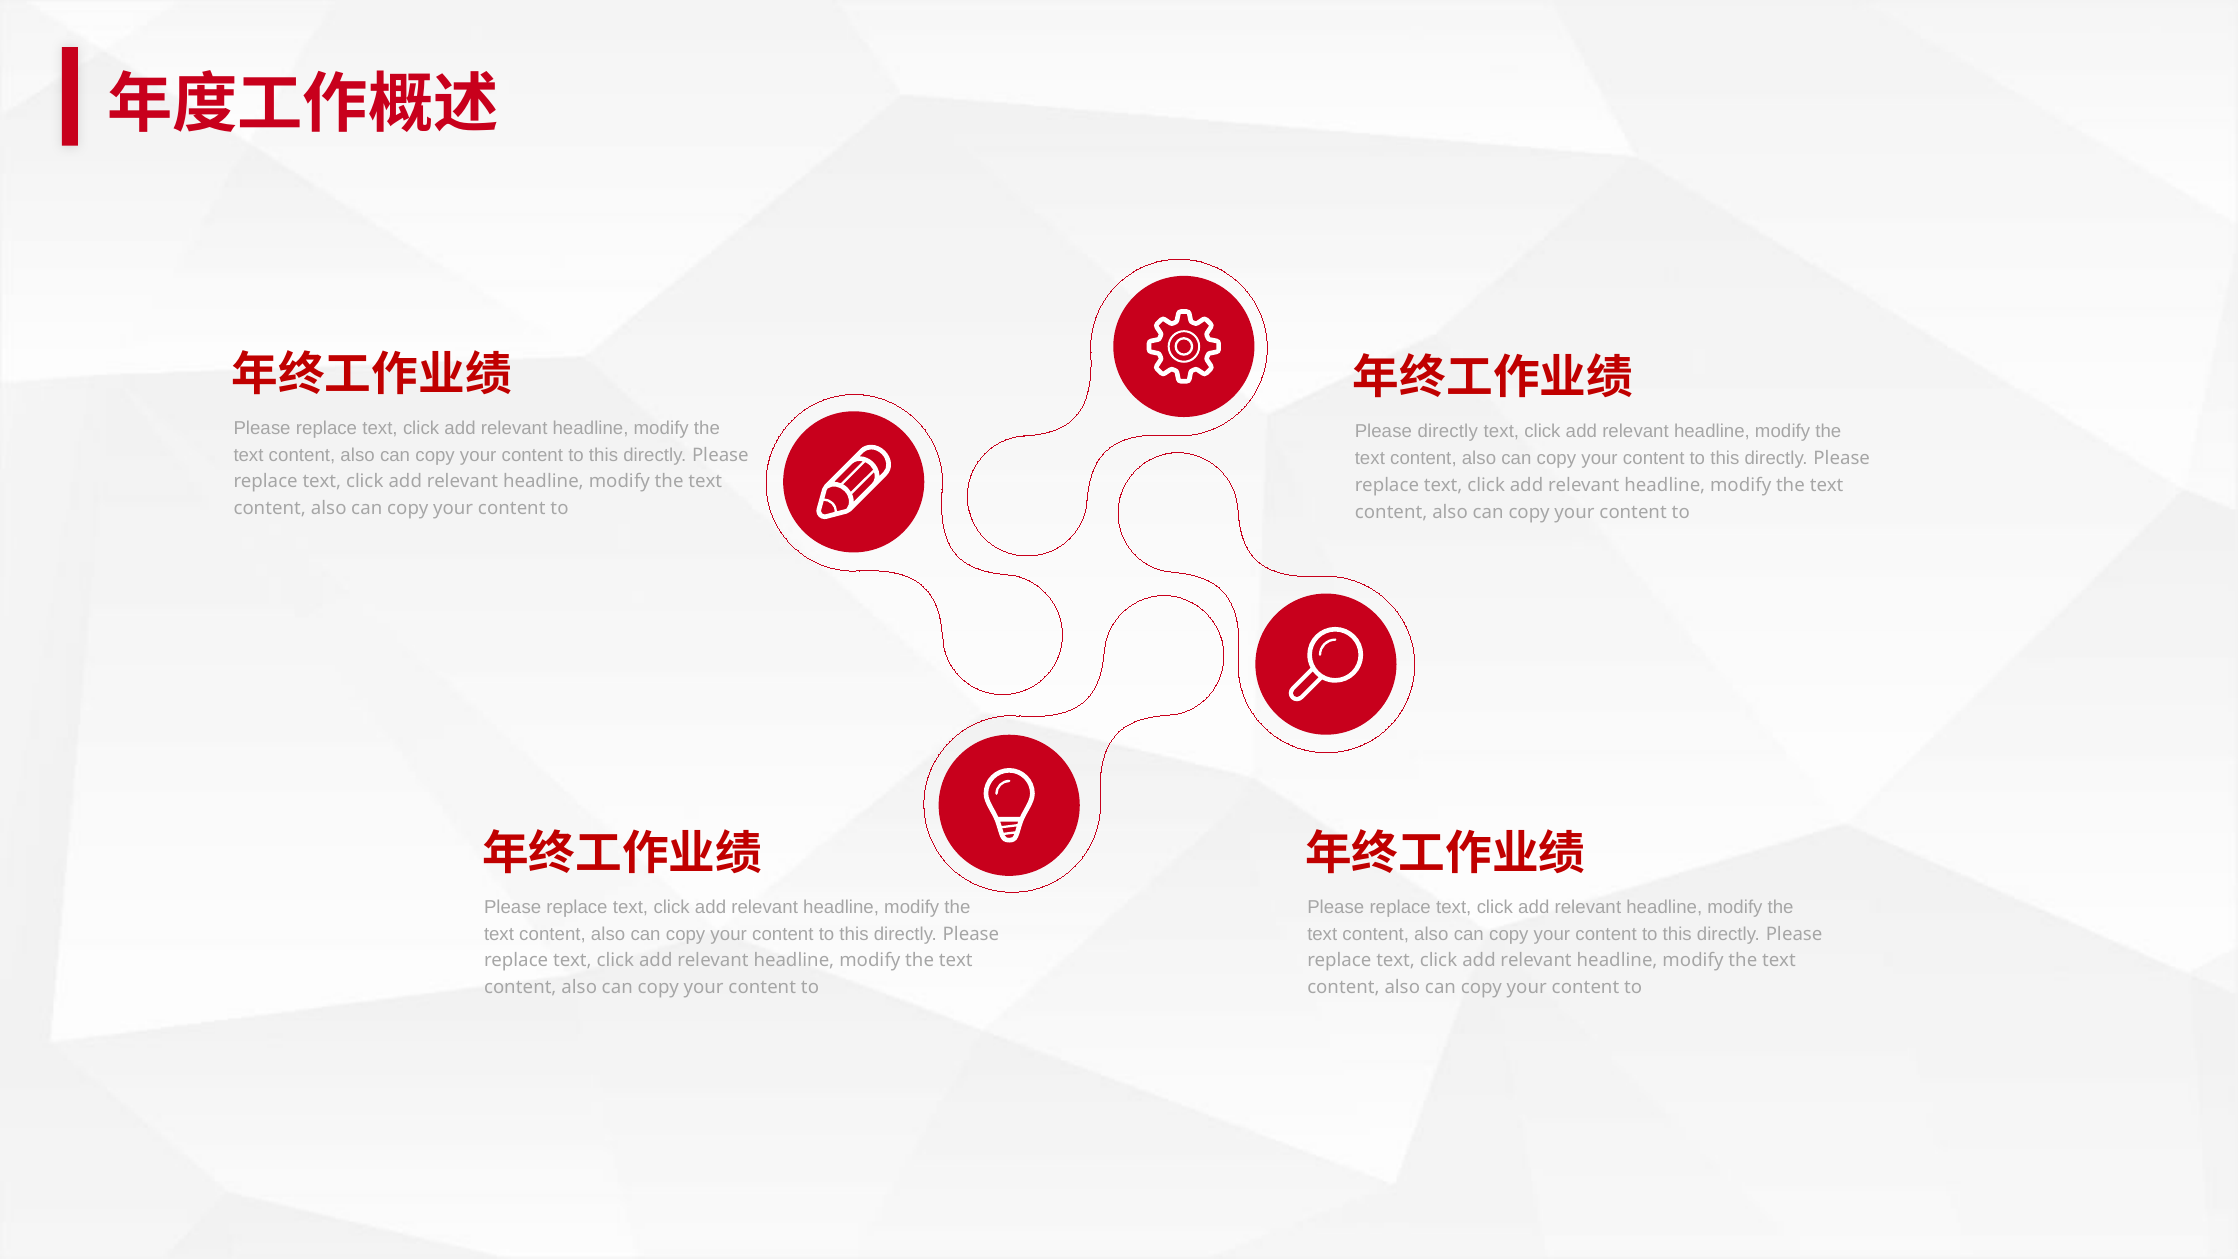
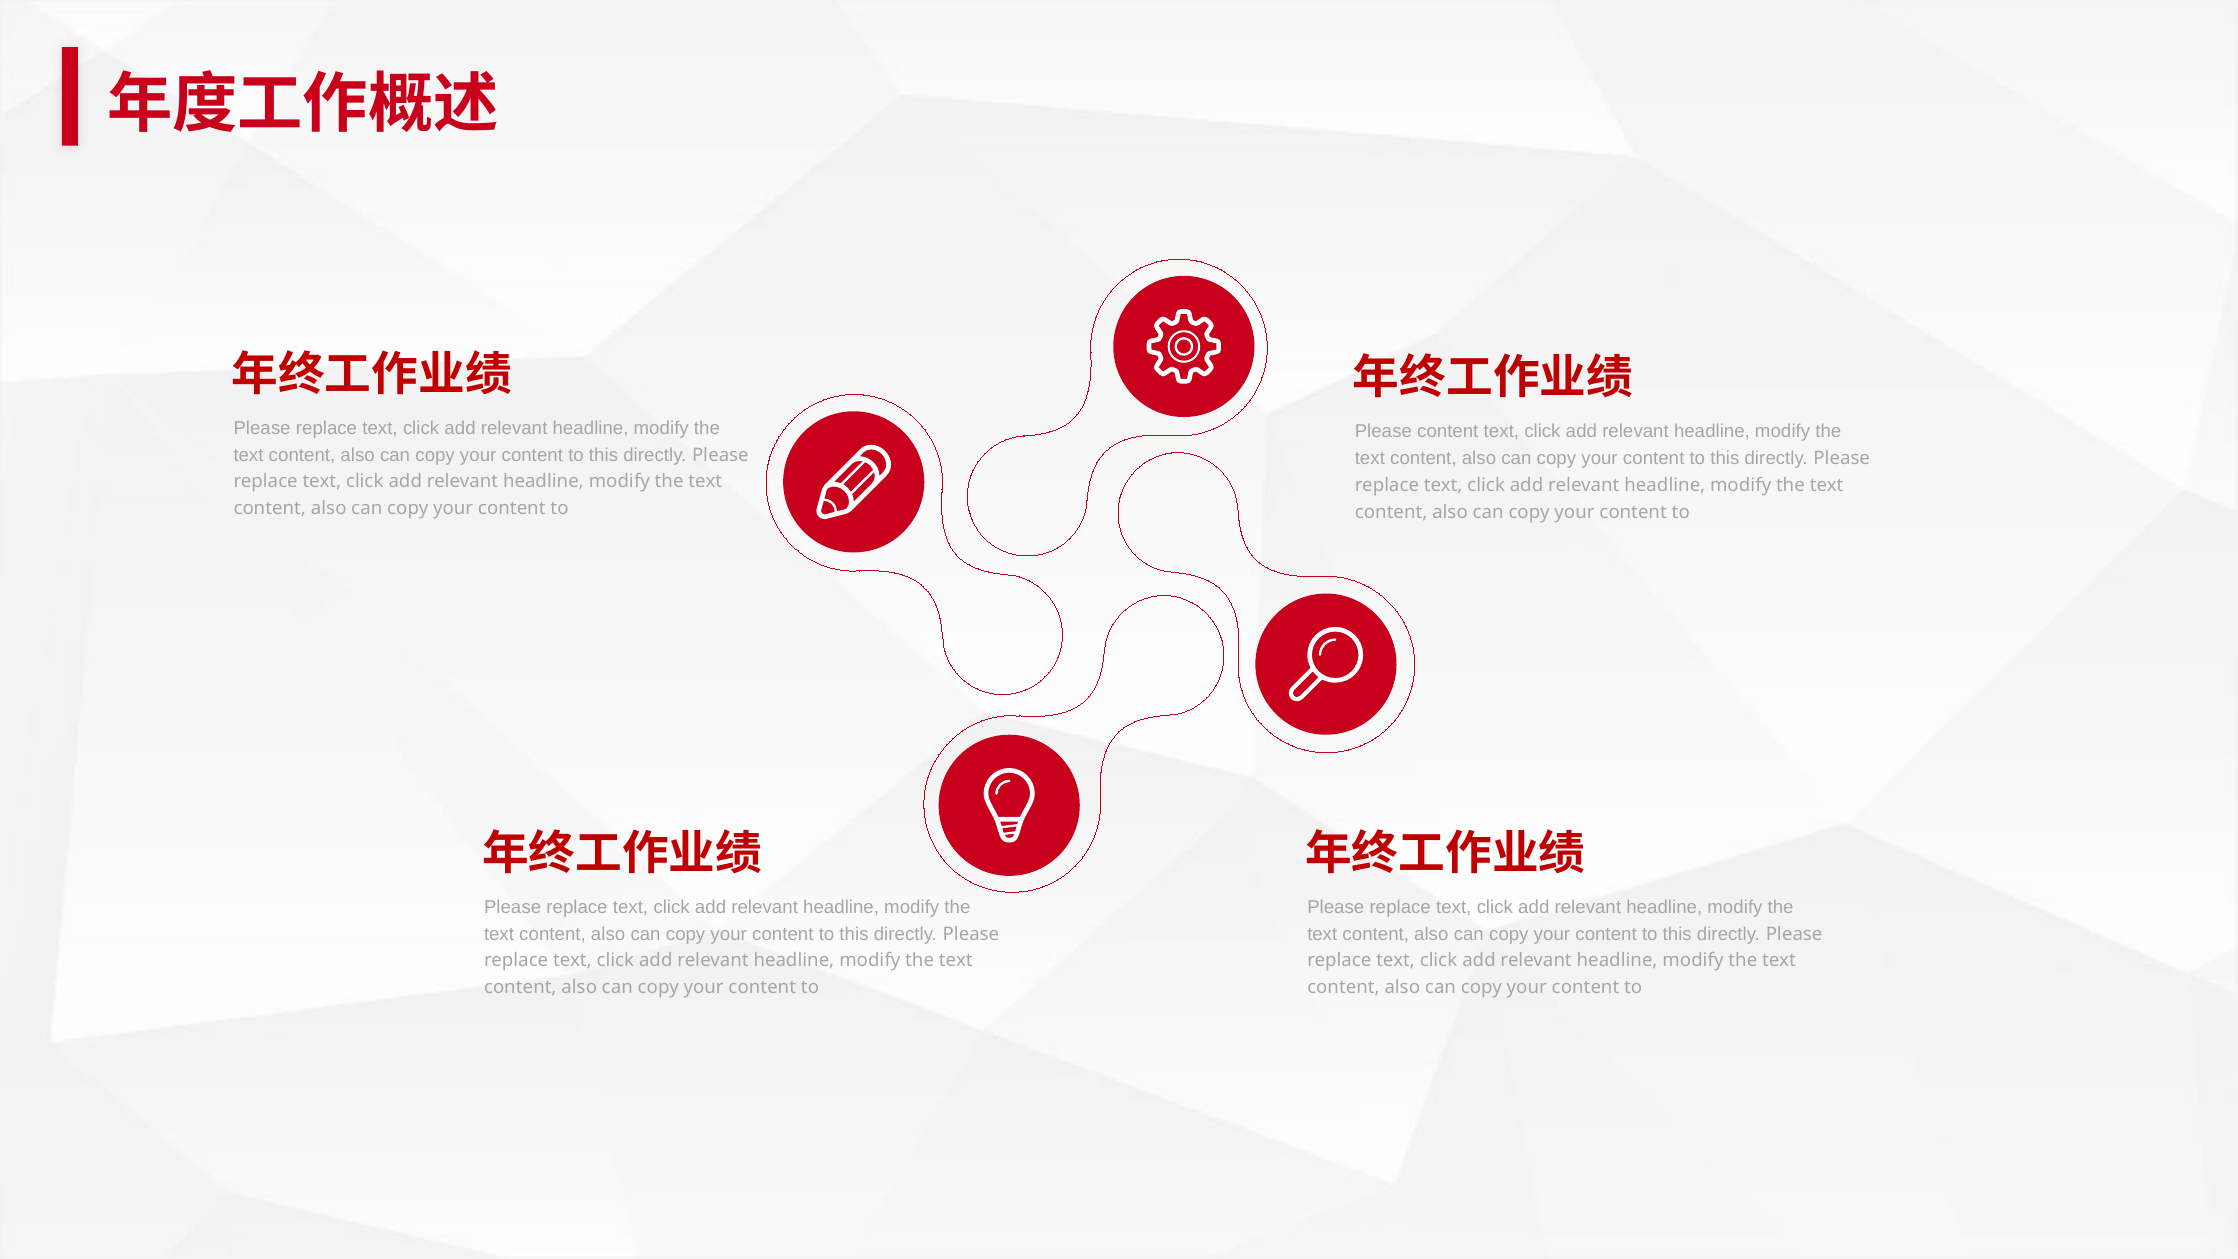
Please directly: directly -> content
